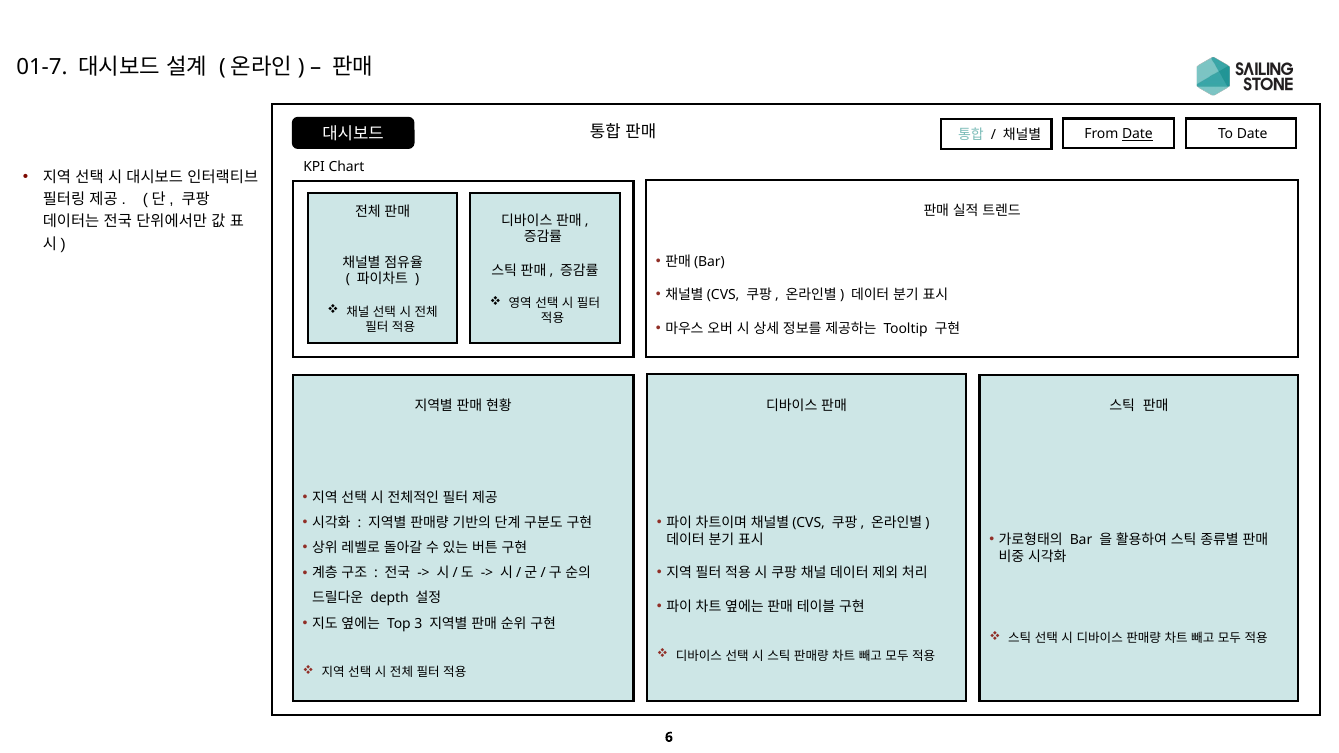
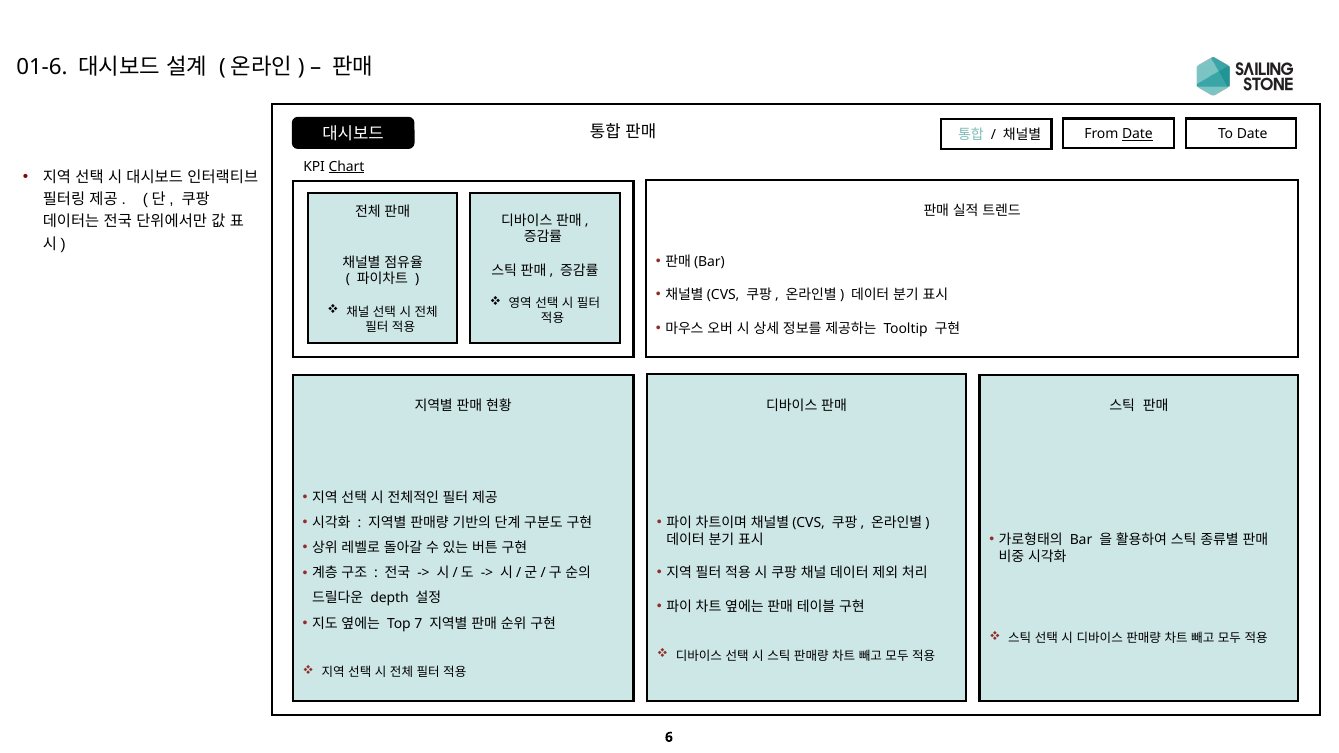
01-7: 01-7 -> 01-6
Chart underline: none -> present
3: 3 -> 7
